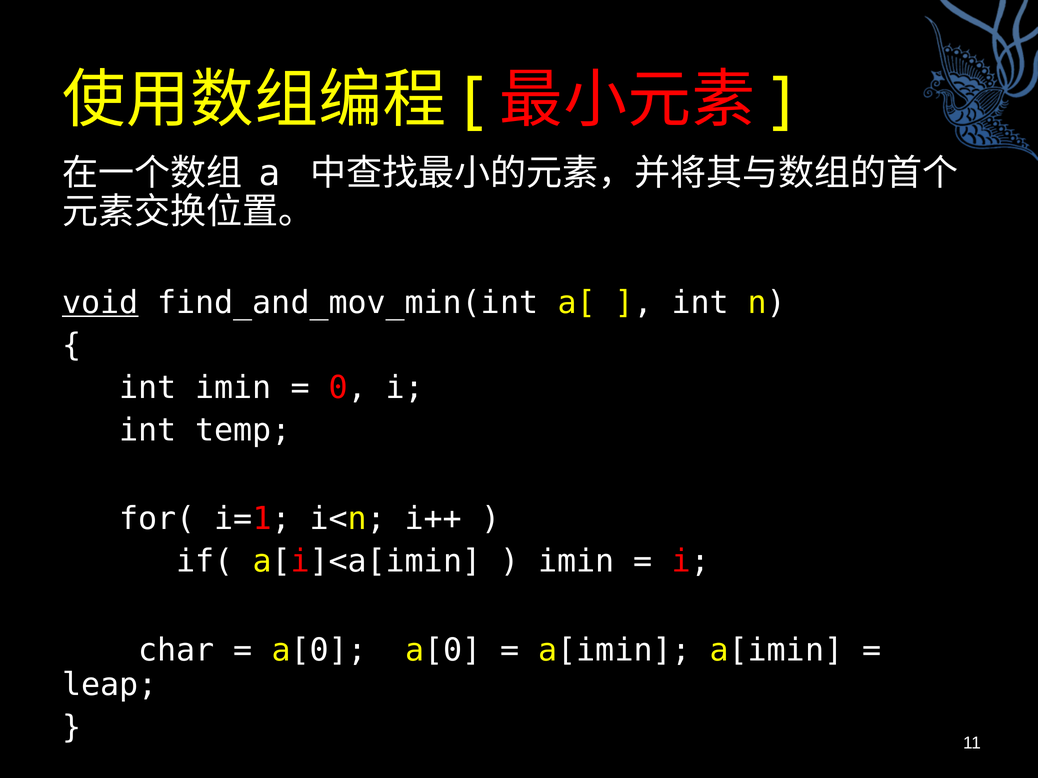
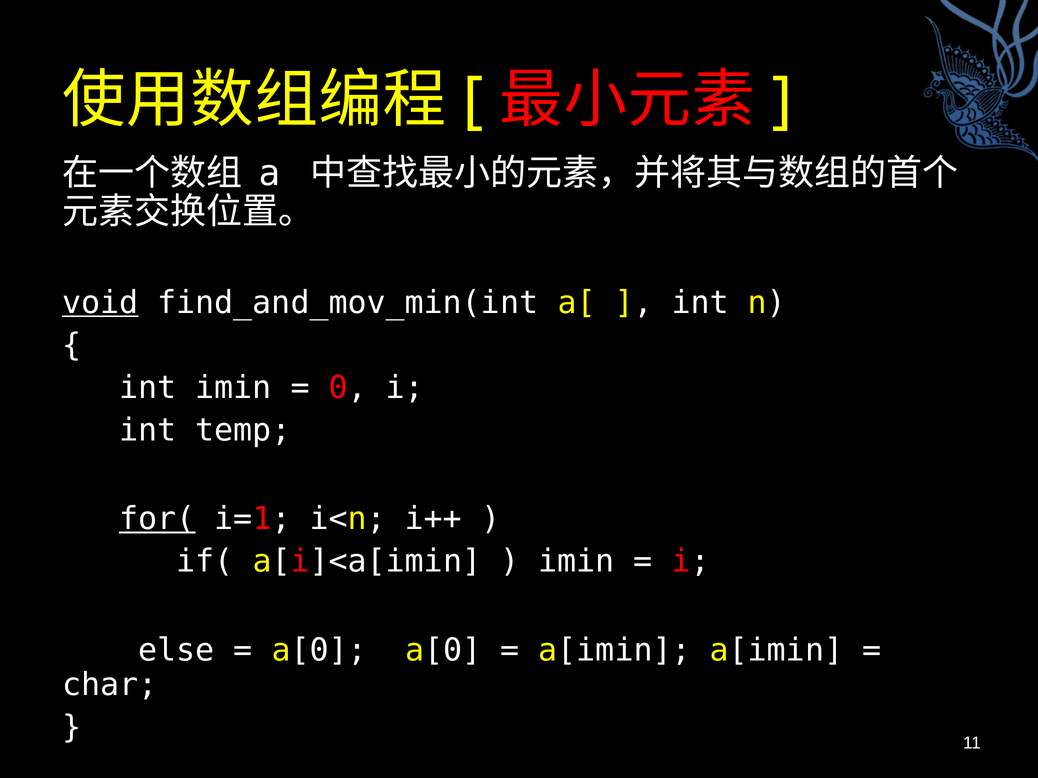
for( underline: none -> present
char: char -> else
leap: leap -> char
